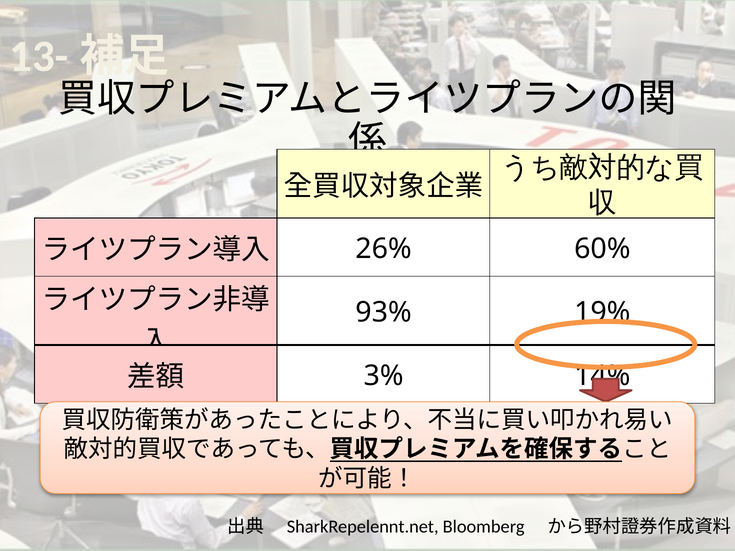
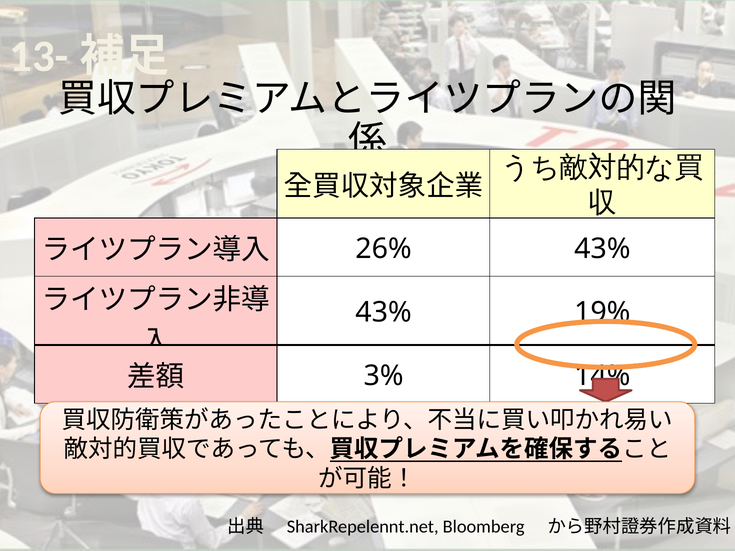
26% 60%: 60% -> 43%
93% at (384, 312): 93% -> 43%
